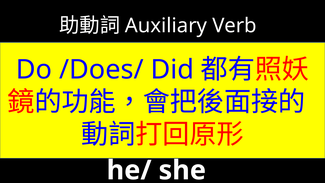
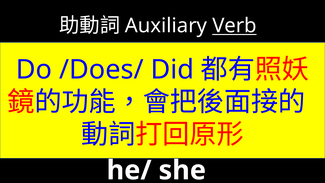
Verb underline: none -> present
